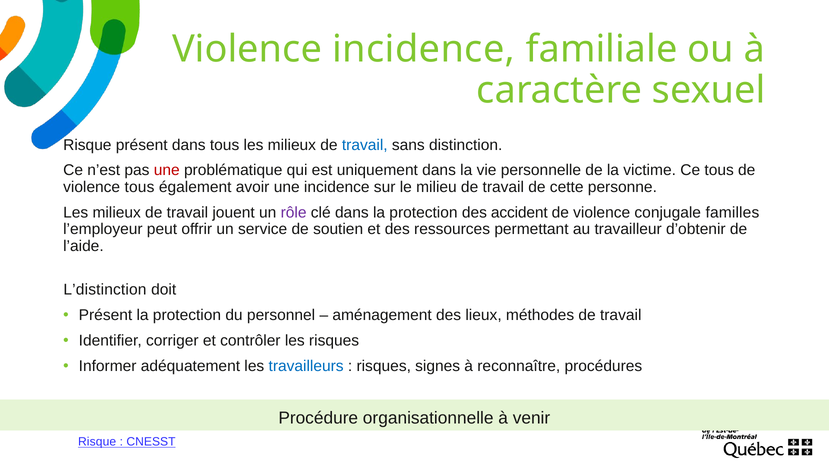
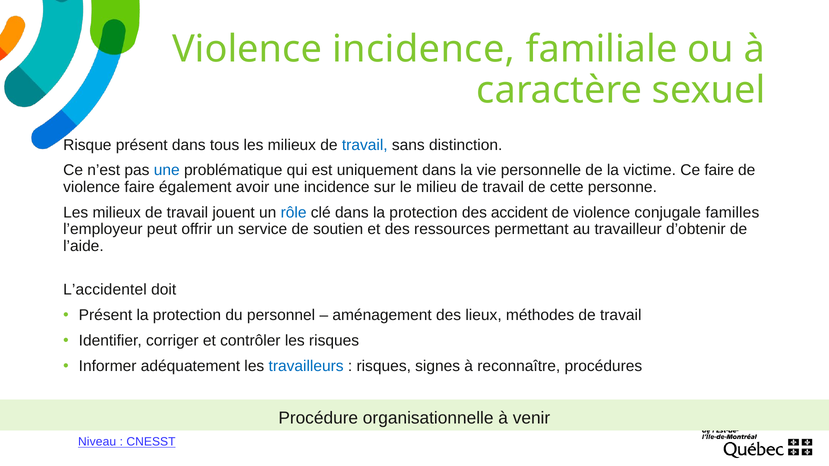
une at (167, 170) colour: red -> blue
Ce tous: tous -> faire
violence tous: tous -> faire
rôle colour: purple -> blue
L’distinction: L’distinction -> L’accidentel
Risque at (97, 442): Risque -> Niveau
